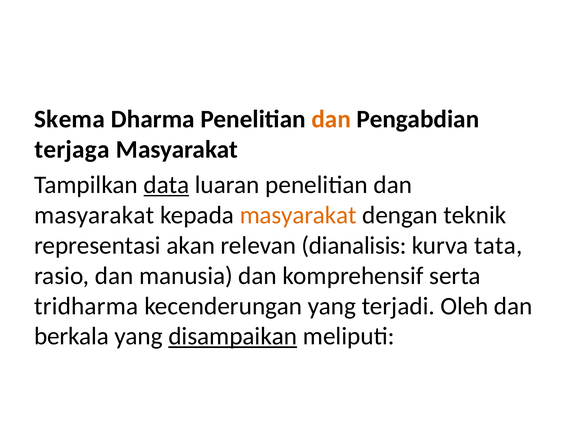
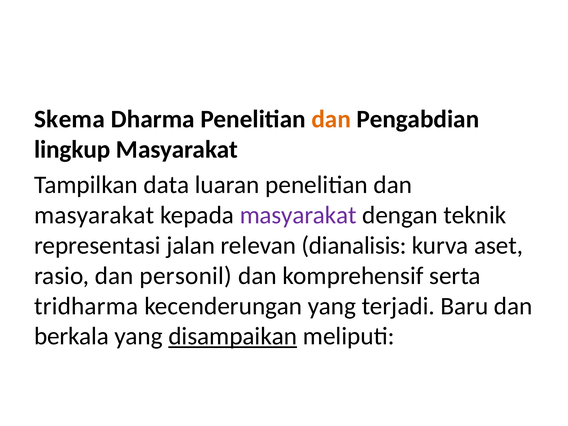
terjaga: terjaga -> lingkup
data underline: present -> none
masyarakat at (298, 215) colour: orange -> purple
akan: akan -> jalan
tata: tata -> aset
manusia: manusia -> personil
Oleh: Oleh -> Baru
